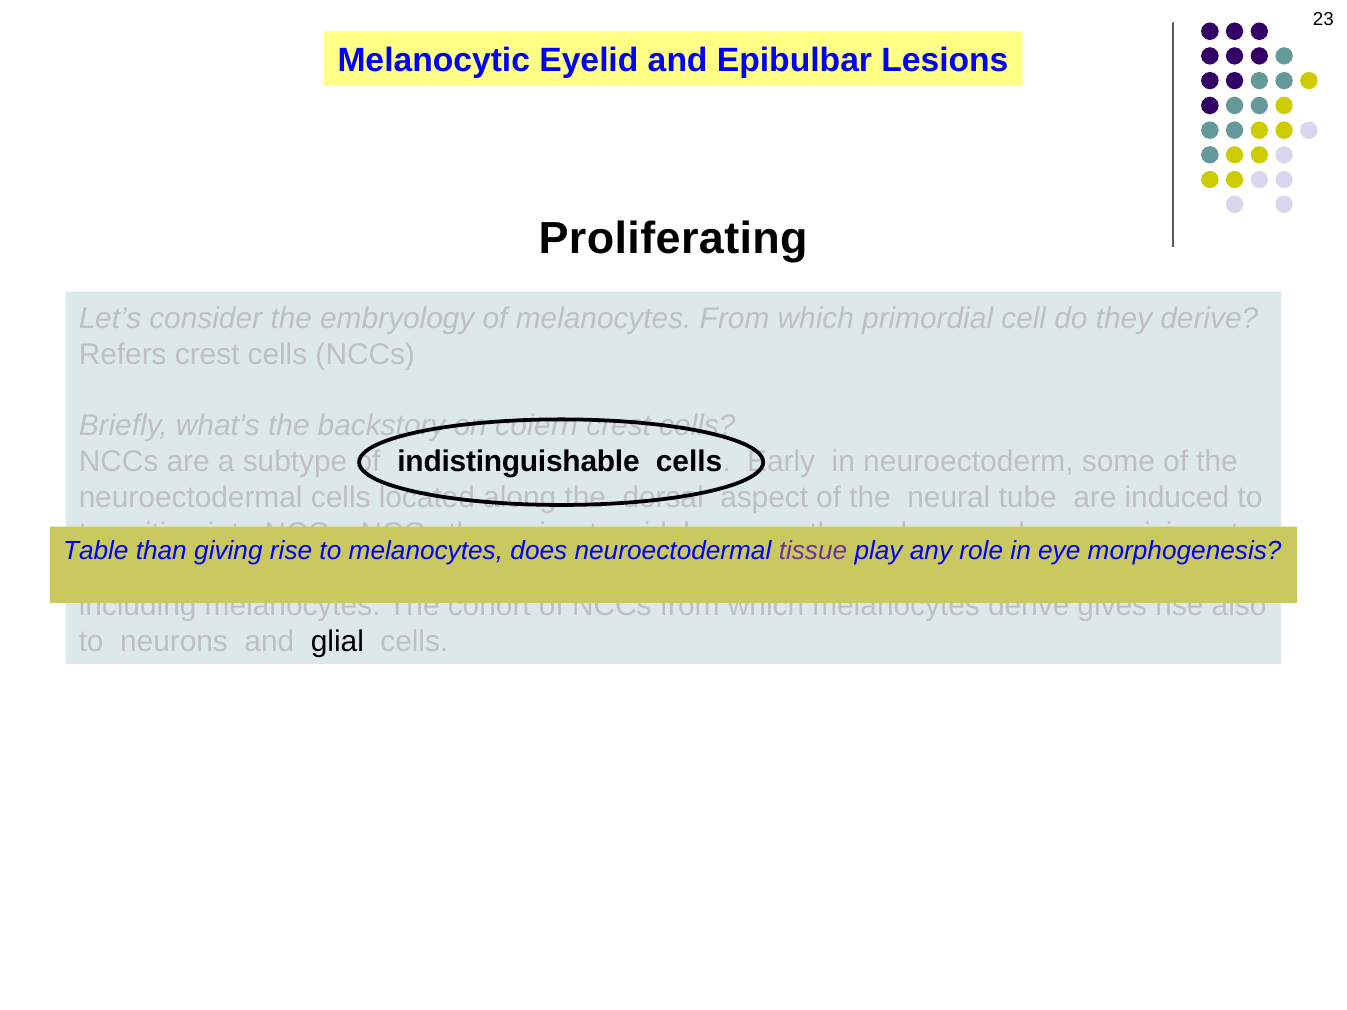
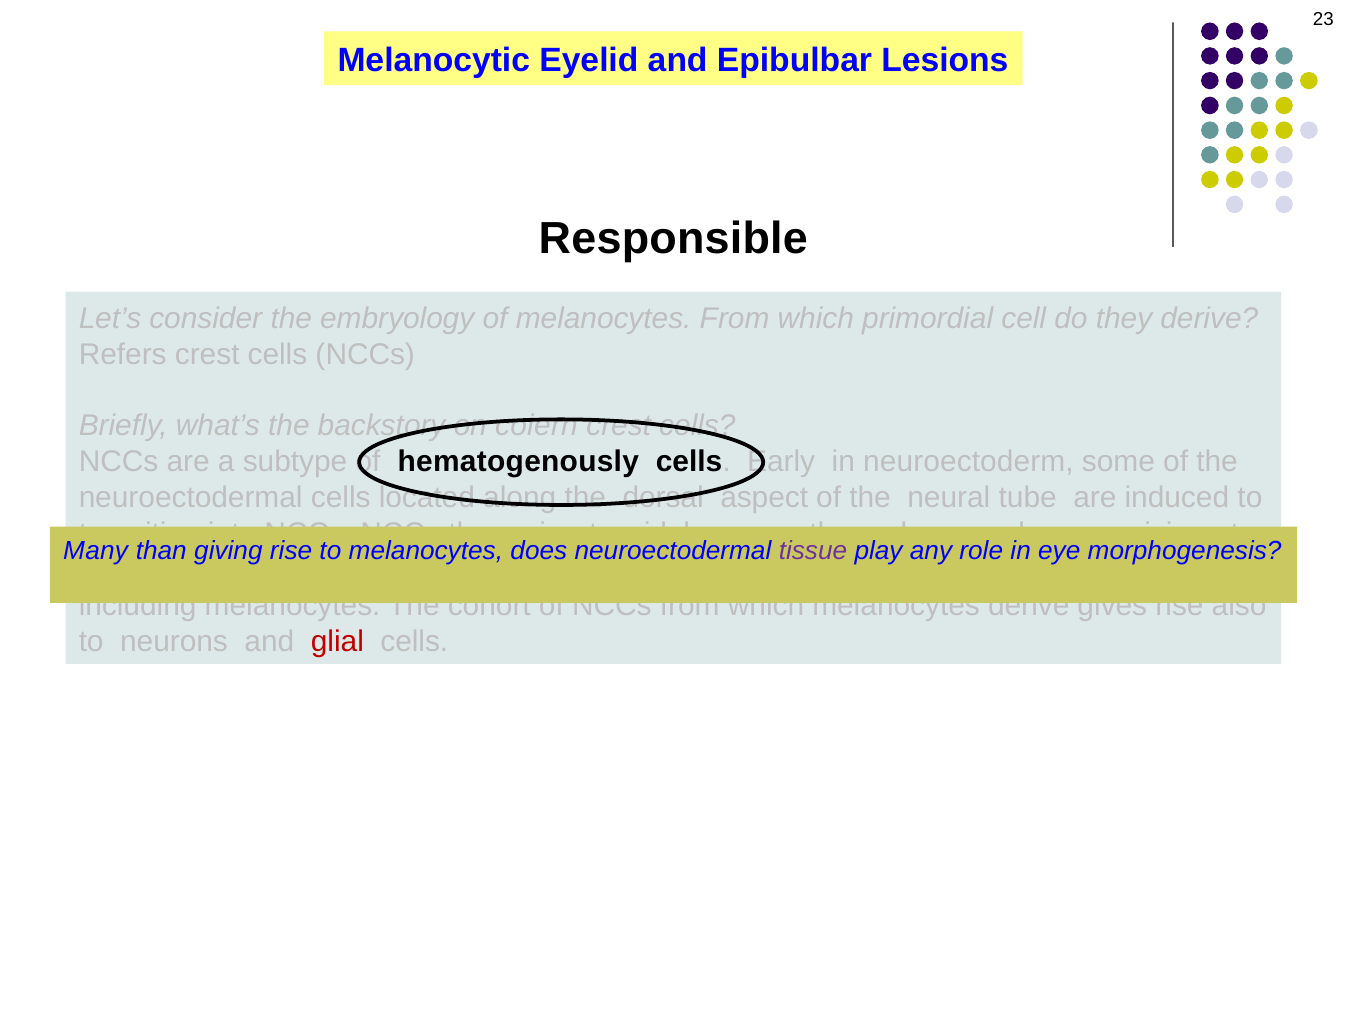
Proliferating: Proliferating -> Responsible
indistinguishable: indistinguishable -> hematogenously
Table: Table -> Many
glial colour: black -> red
